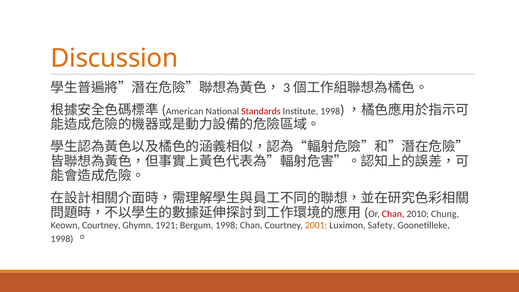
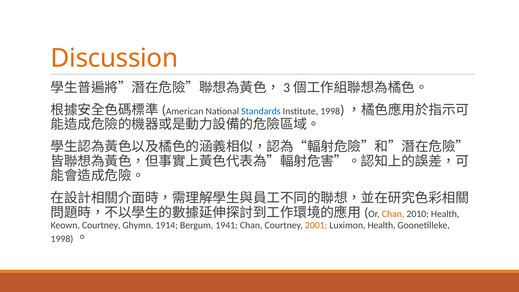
Standards colour: red -> blue
Chan at (393, 214) colour: red -> orange
2010 Chung: Chung -> Health
1921: 1921 -> 1914
Bergum 1998: 1998 -> 1941
Luximon Safety: Safety -> Health
